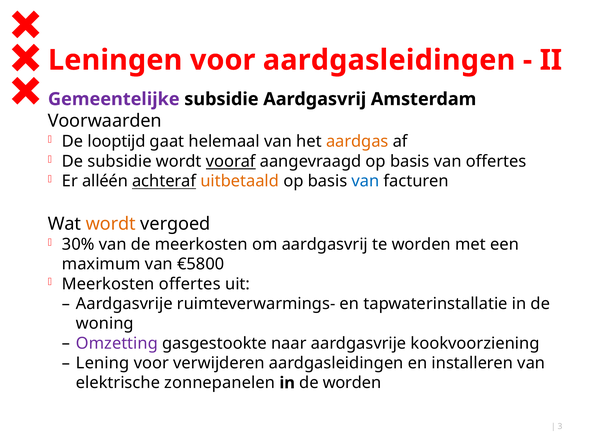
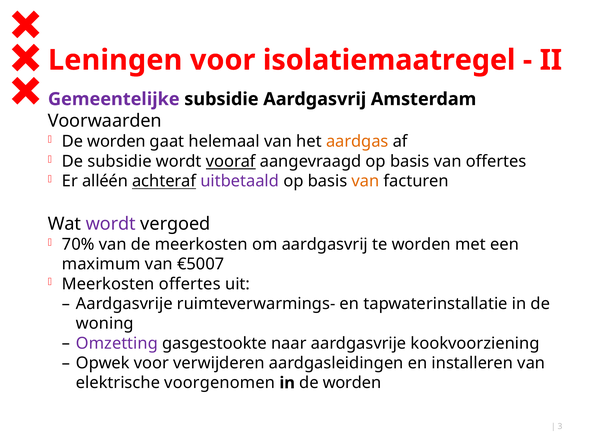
voor aardgasleidingen: aardgasleidingen -> isolatiemaatregel
looptijd at (117, 141): looptijd -> worden
uitbetaald colour: orange -> purple
van at (365, 181) colour: blue -> orange
wordt at (111, 224) colour: orange -> purple
30%: 30% -> 70%
€5800: €5800 -> €5007
Lening: Lening -> Opwek
zonnepanelen: zonnepanelen -> voorgenomen
